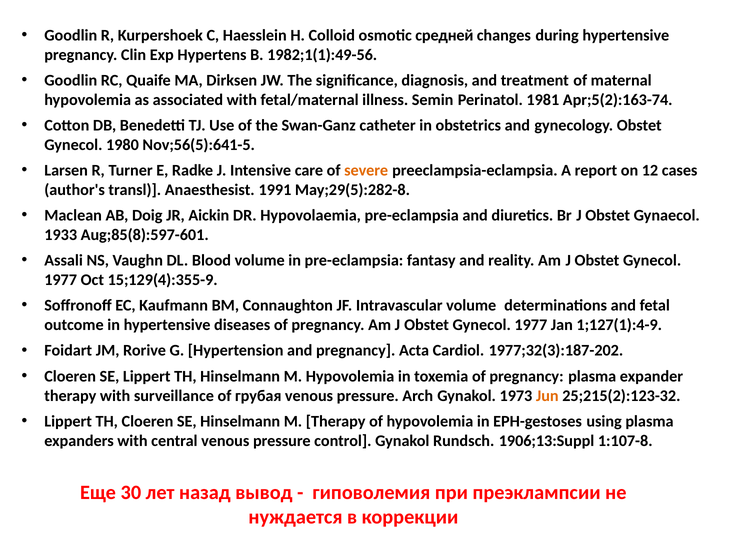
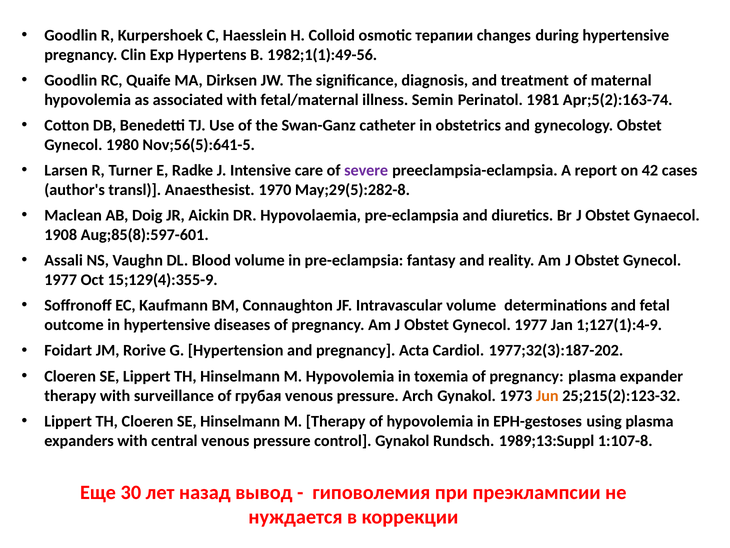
средней: средней -> терапии
severe colour: orange -> purple
12: 12 -> 42
1991: 1991 -> 1970
1933: 1933 -> 1908
1906;13:Suppl: 1906;13:Suppl -> 1989;13:Suppl
